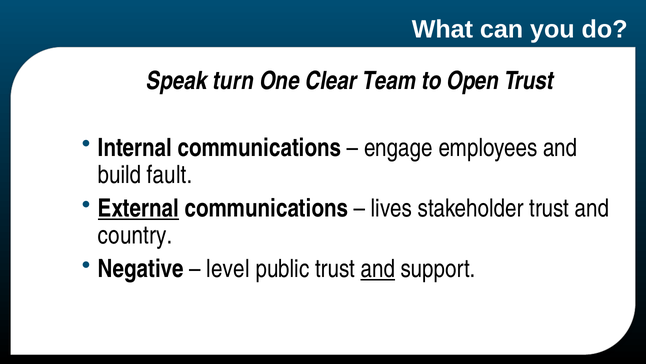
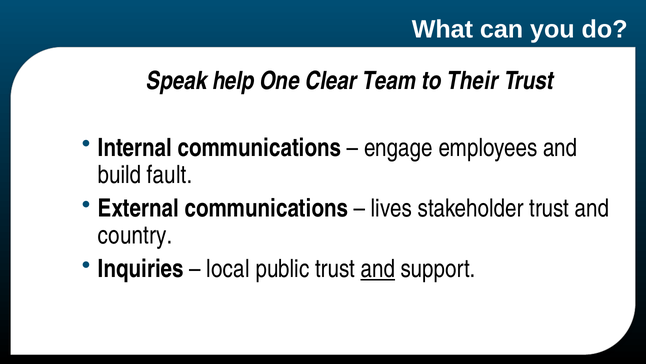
turn: turn -> help
Open: Open -> Their
External underline: present -> none
Negative: Negative -> Inquiries
level: level -> local
